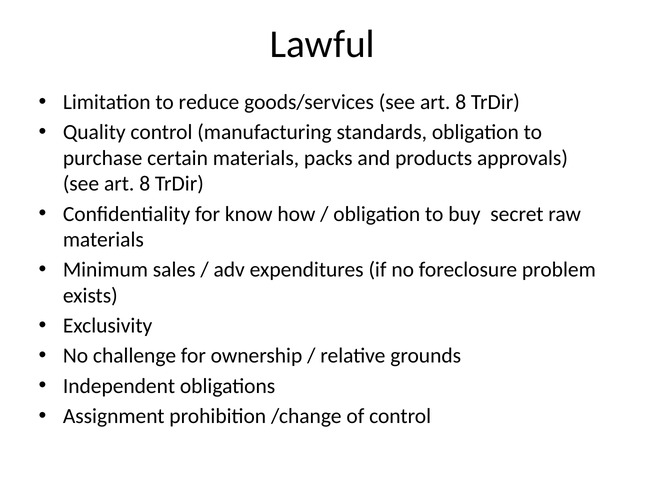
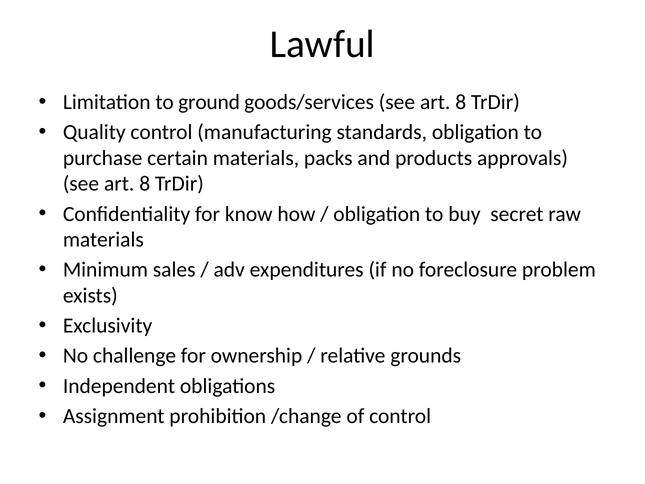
reduce: reduce -> ground
